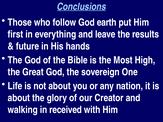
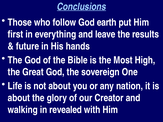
received: received -> revealed
